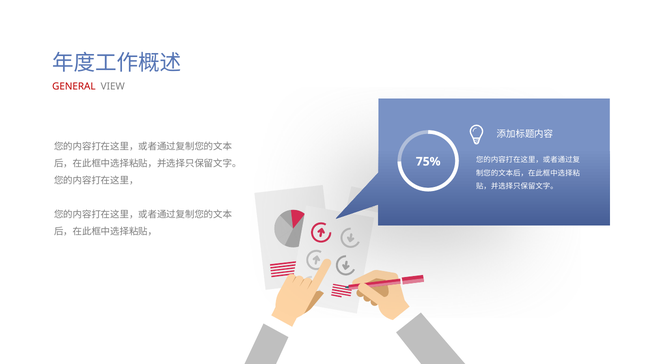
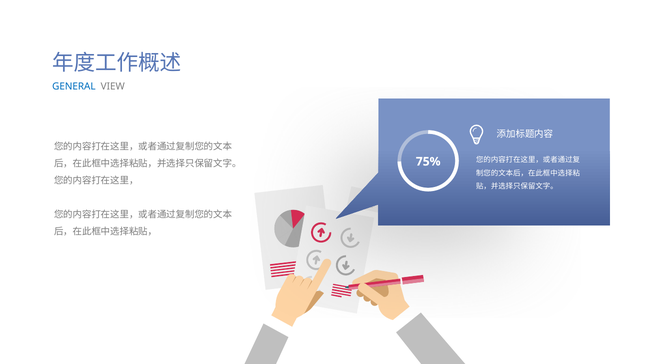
GENERAL colour: red -> blue
